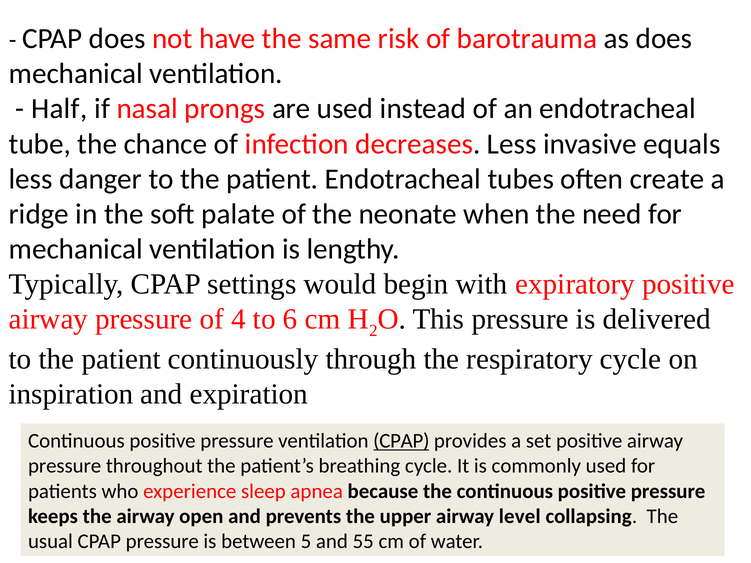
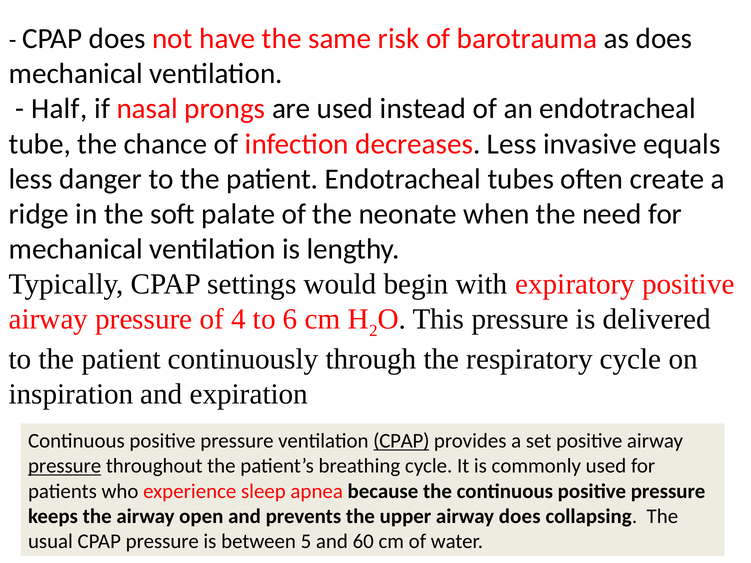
pressure at (65, 466) underline: none -> present
airway level: level -> does
55: 55 -> 60
